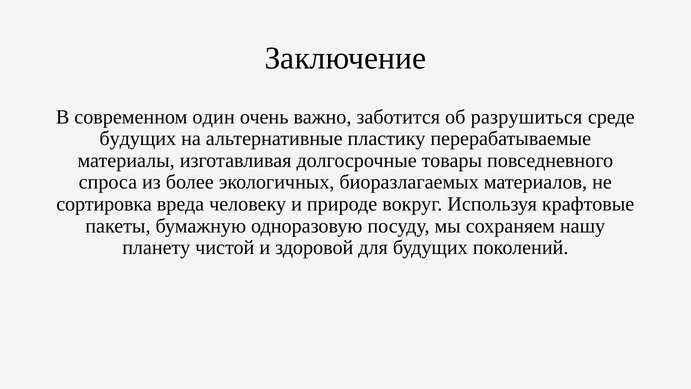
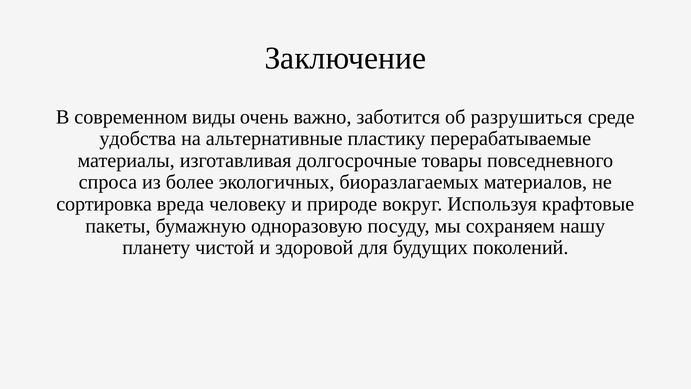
один: один -> виды
будущих at (138, 139): будущих -> удобства
